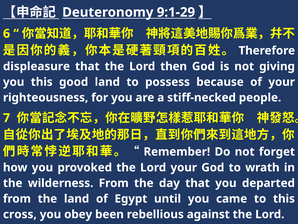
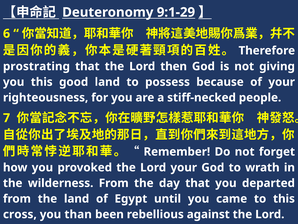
displeasure: displeasure -> prostrating
obey: obey -> than
